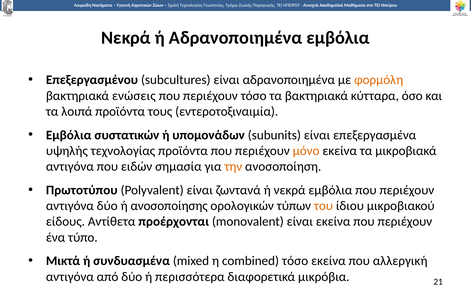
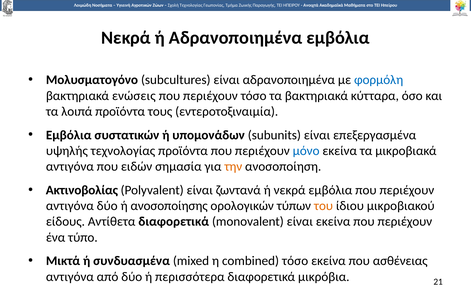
Επεξεργασμένου: Επεξεργασμένου -> Μολυσματογόνο
φορμόλη colour: orange -> blue
μόνο colour: orange -> blue
Πρωτοτύπου: Πρωτοτύπου -> Ακτινοβολίας
Αντίθετα προέρχονται: προέρχονται -> διαφορετικά
αλλεργική: αλλεργική -> ασθένειας
